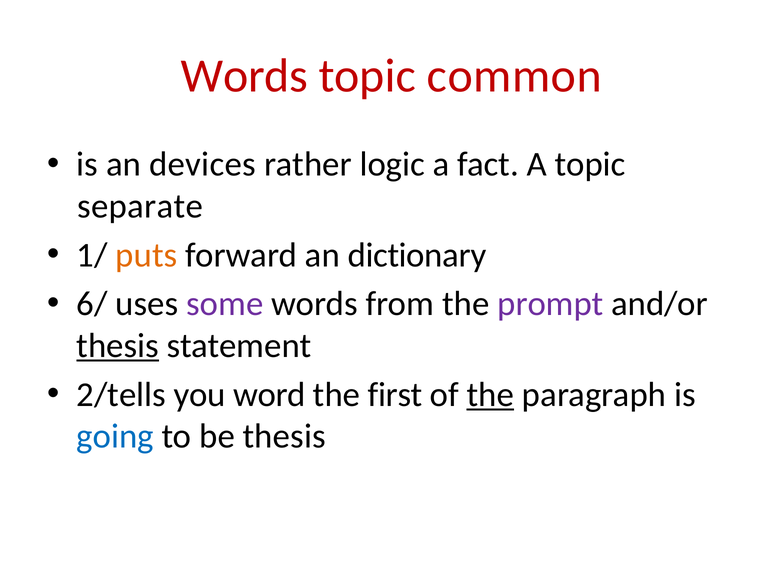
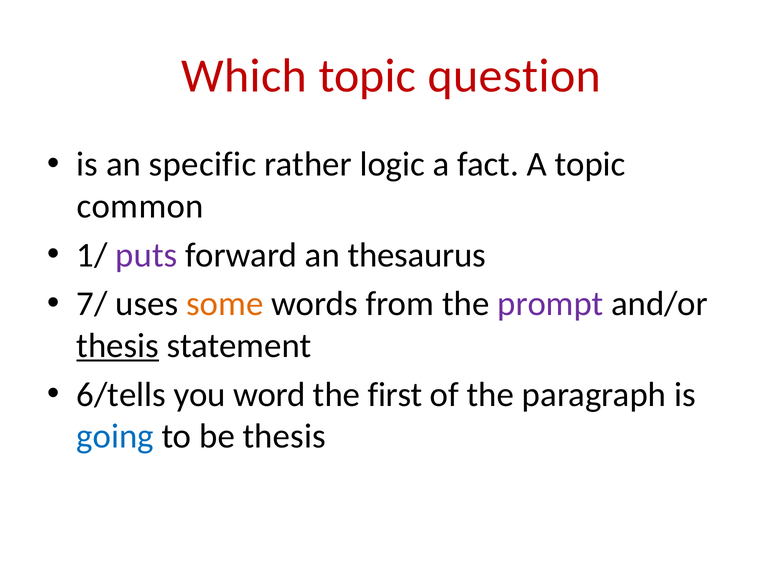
Words at (244, 76): Words -> Which
common: common -> question
devices: devices -> specific
separate: separate -> common
puts colour: orange -> purple
dictionary: dictionary -> thesaurus
6/: 6/ -> 7/
some colour: purple -> orange
2/tells: 2/tells -> 6/tells
the at (490, 395) underline: present -> none
